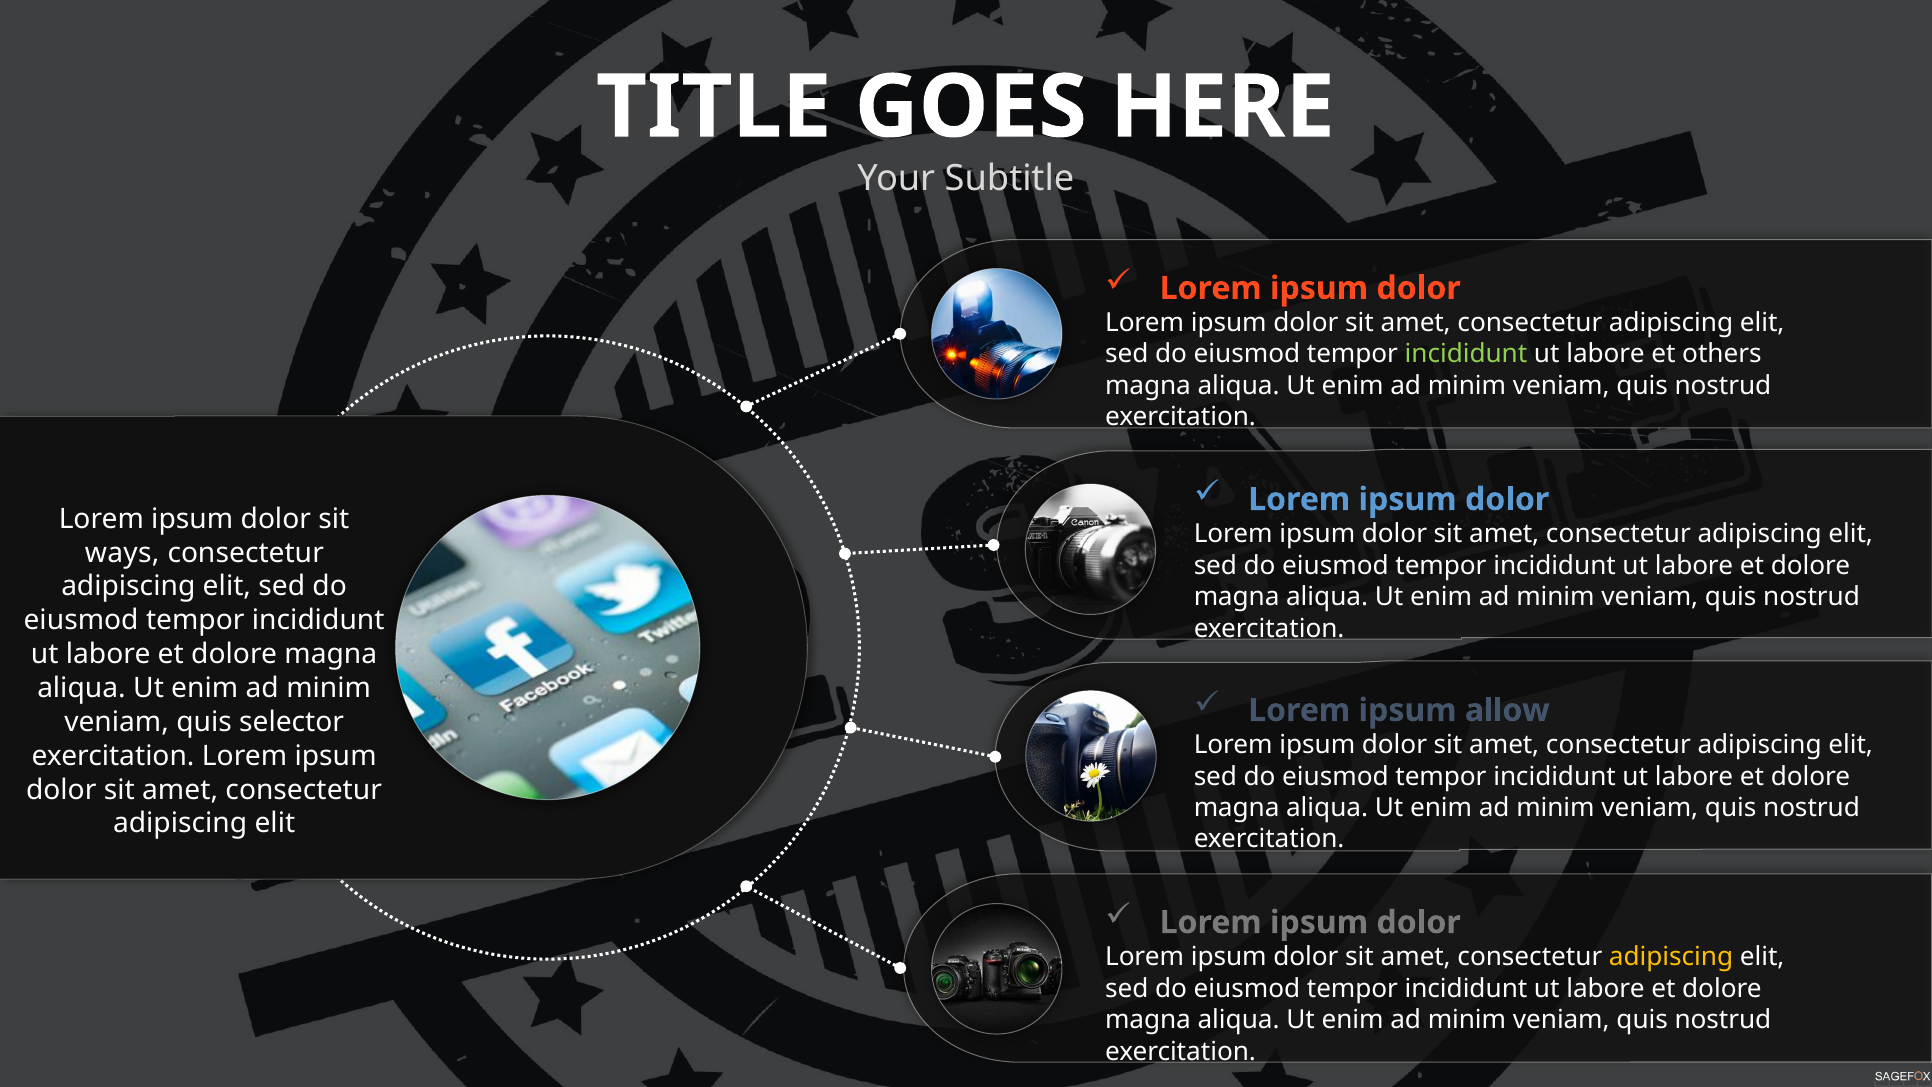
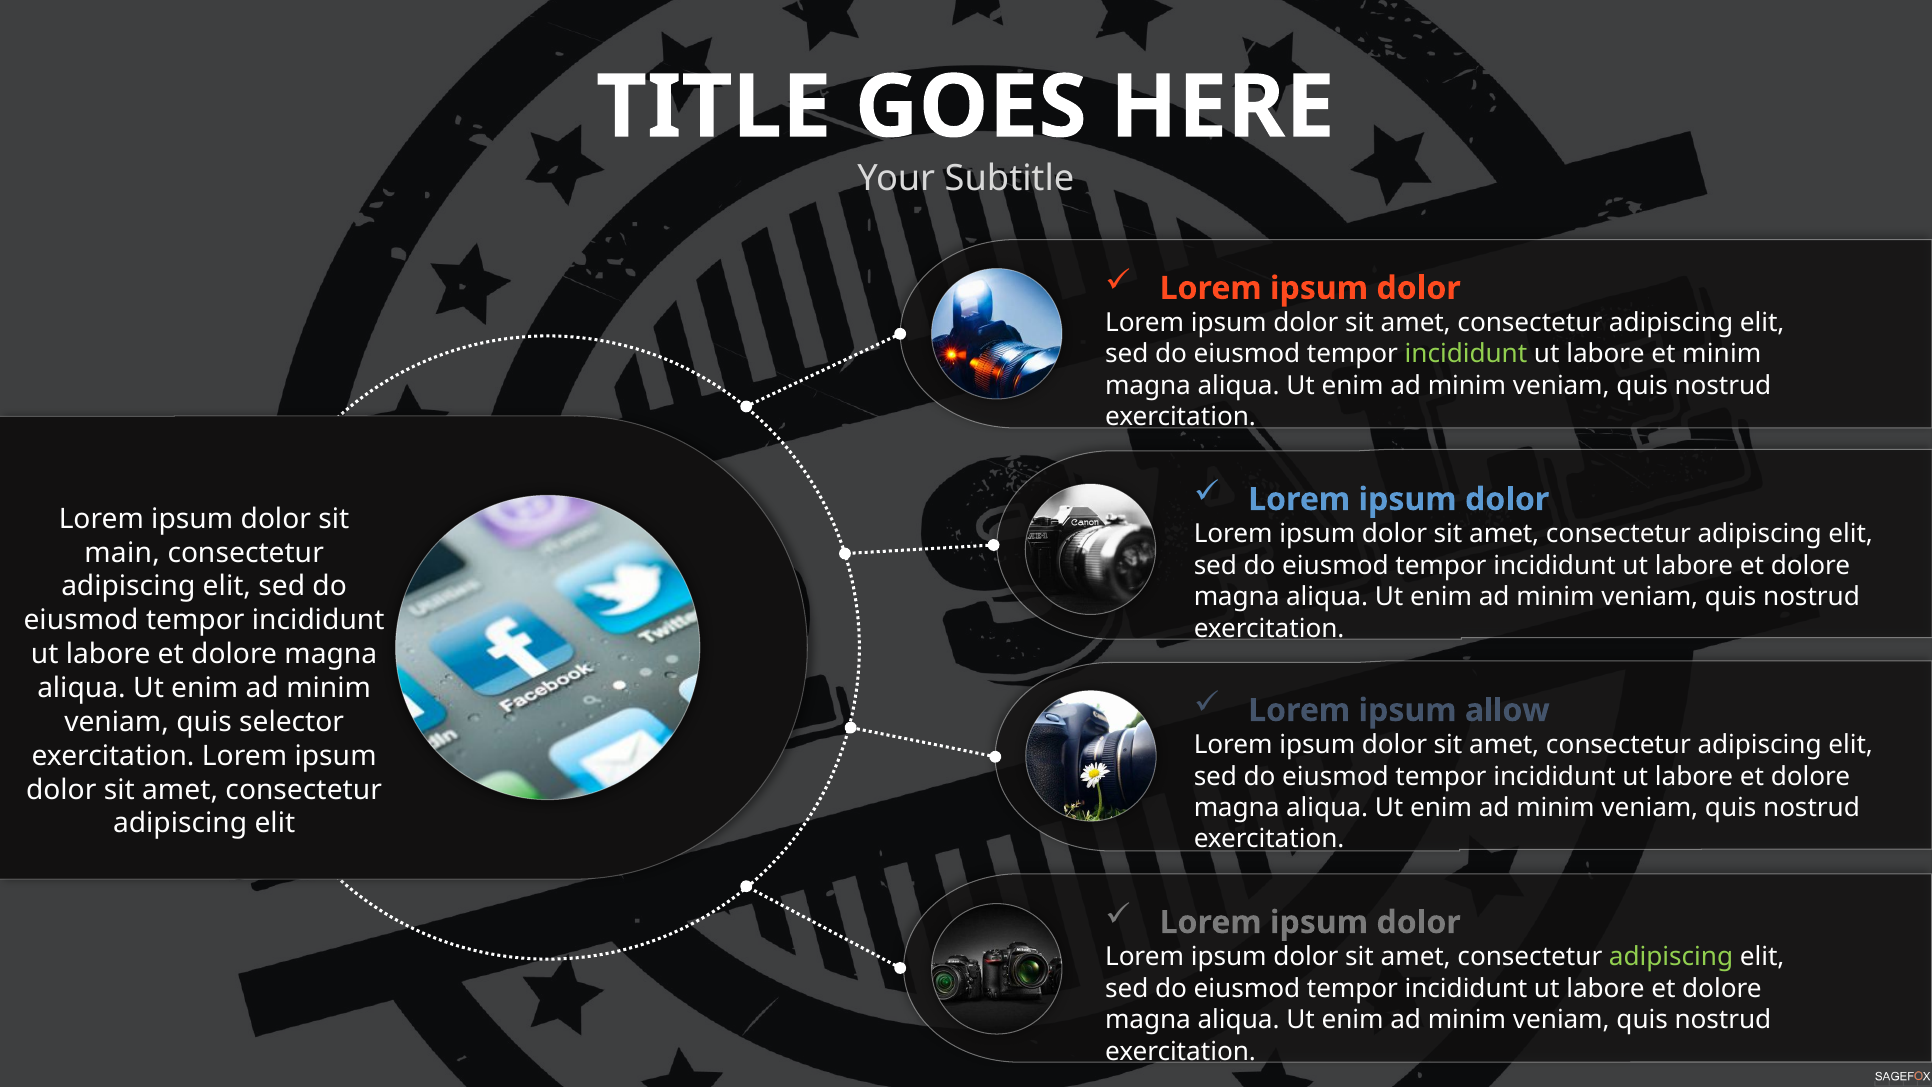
et others: others -> minim
ways: ways -> main
adipiscing at (1671, 957) colour: yellow -> light green
